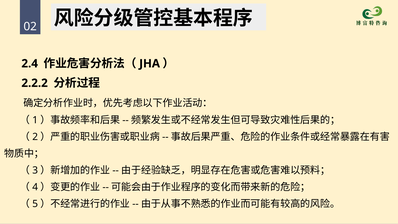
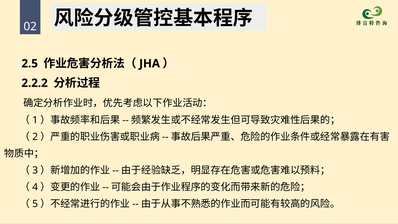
2.4: 2.4 -> 2.5
